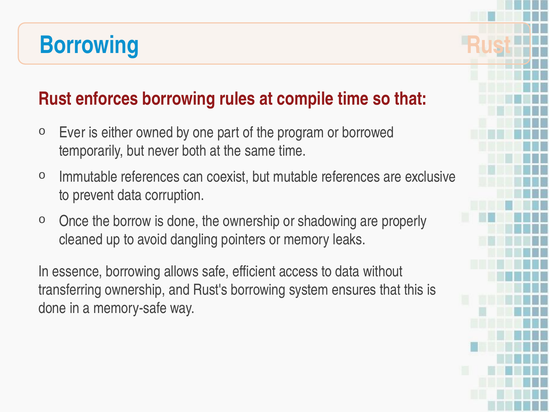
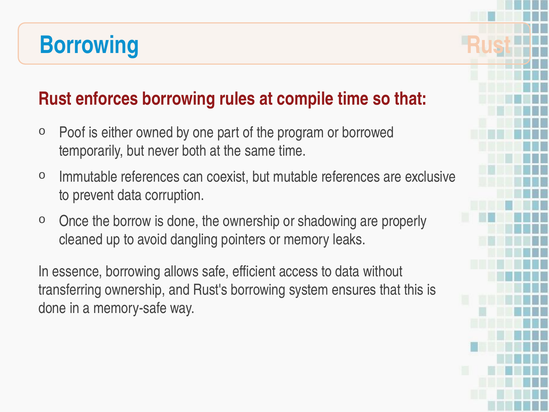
Ever: Ever -> Poof
